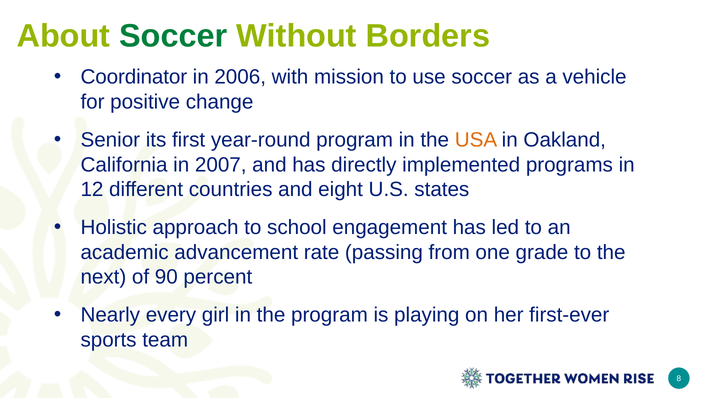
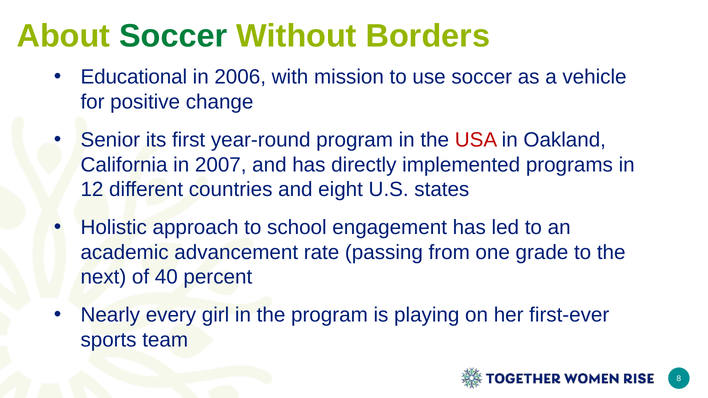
Coordinator: Coordinator -> Educational
USA colour: orange -> red
90: 90 -> 40
